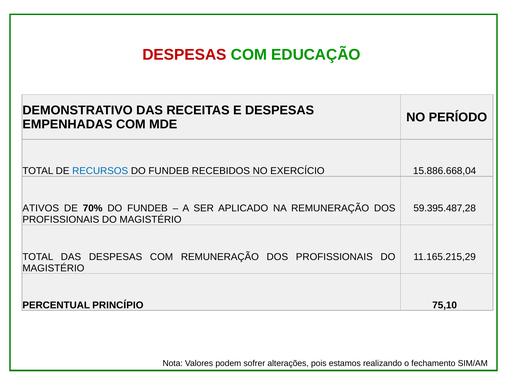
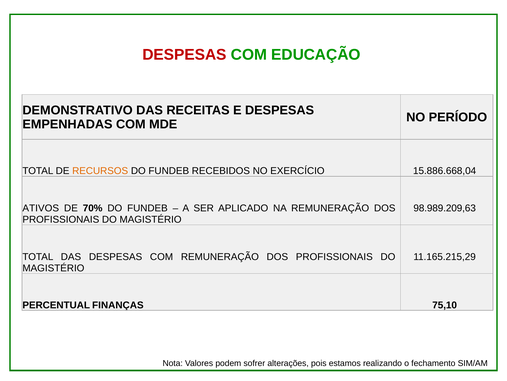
RECURSOS colour: blue -> orange
59.395.487,28: 59.395.487,28 -> 98.989.209,63
PRINCÍPIO: PRINCÍPIO -> FINANÇAS
